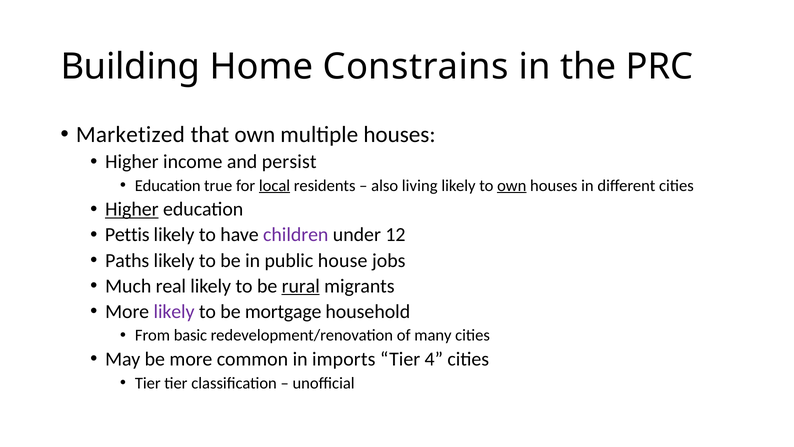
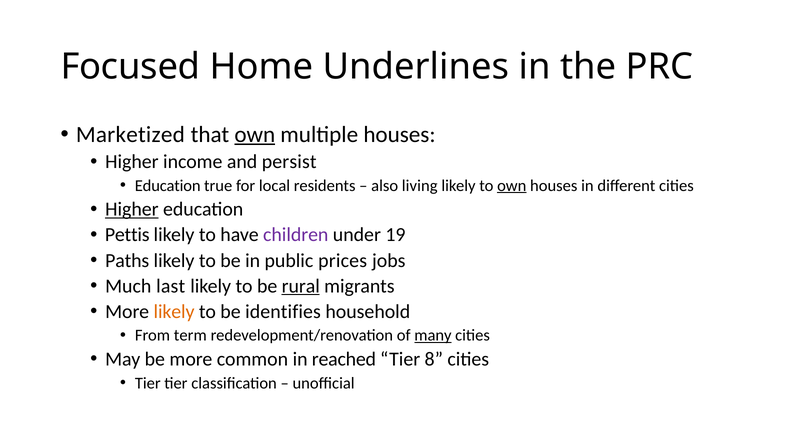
Building: Building -> Focused
Constrains: Constrains -> Underlines
own at (255, 134) underline: none -> present
local underline: present -> none
12: 12 -> 19
house: house -> prices
real: real -> last
likely at (174, 311) colour: purple -> orange
mortgage: mortgage -> identifies
basic: basic -> term
many underline: none -> present
imports: imports -> reached
4: 4 -> 8
